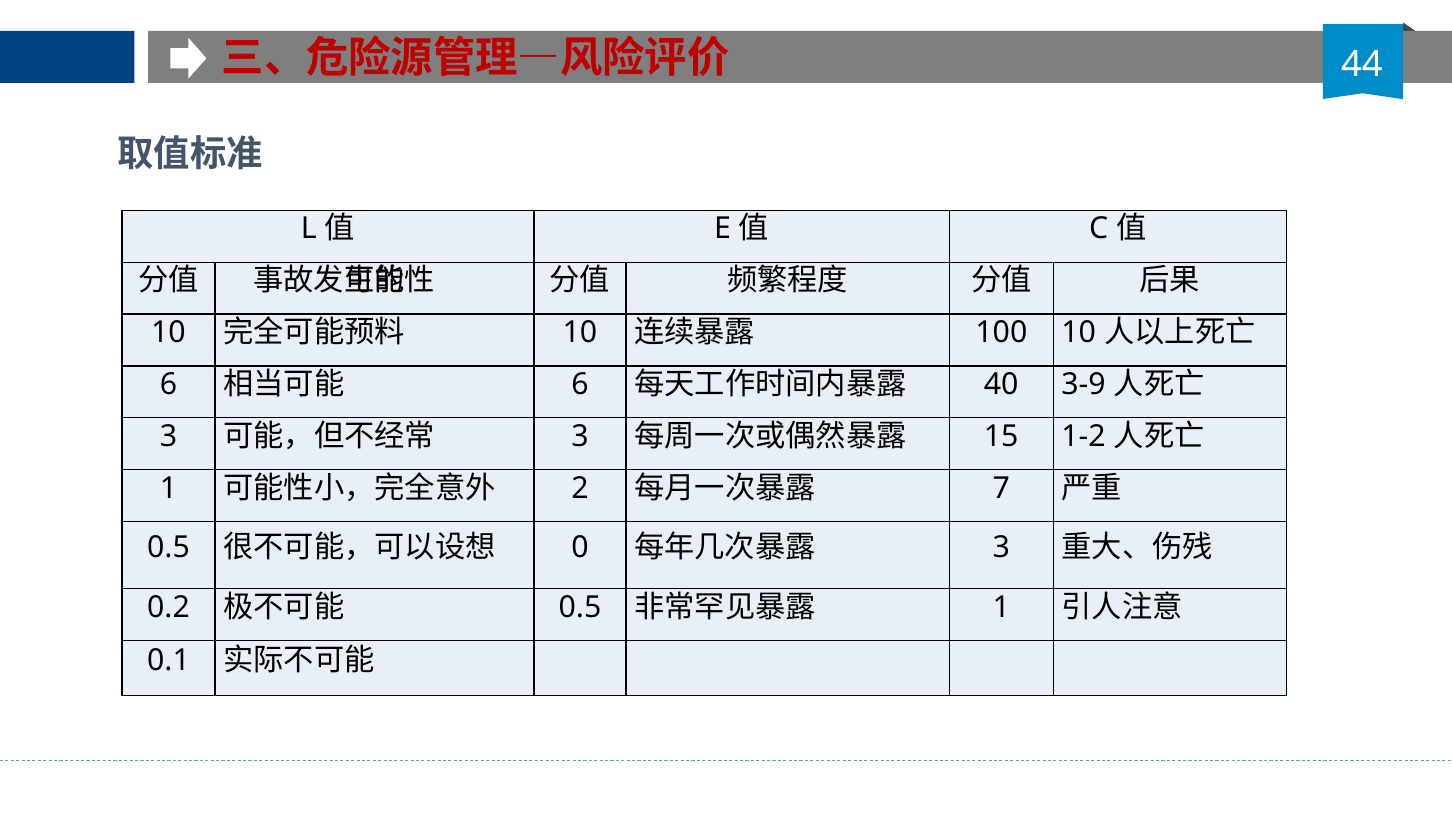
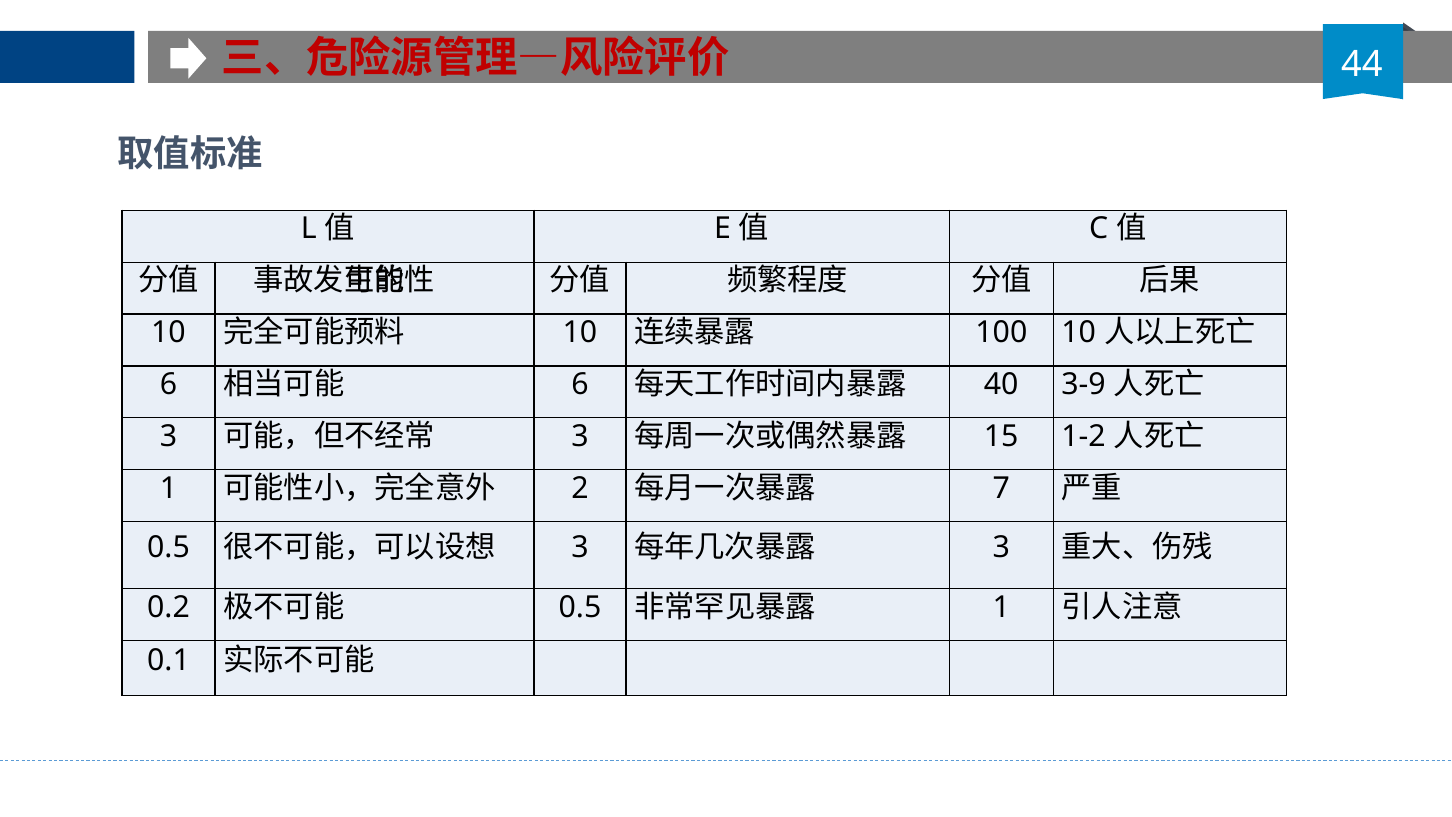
0 at (580, 547): 0 -> 3
